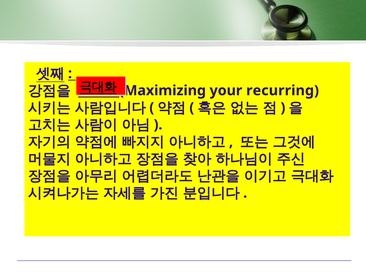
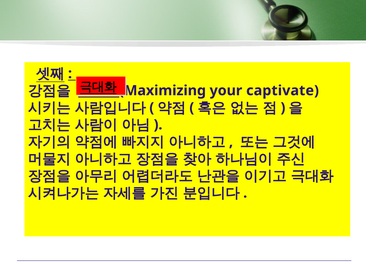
recurring: recurring -> captivate
